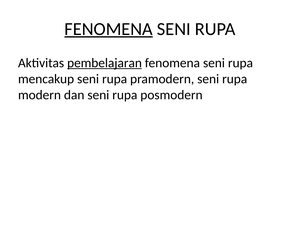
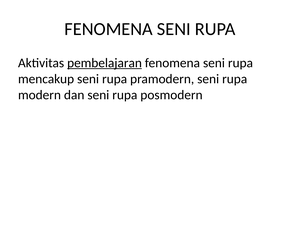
FENOMENA at (109, 29) underline: present -> none
